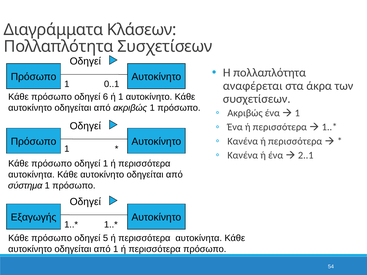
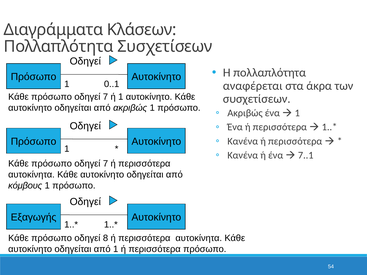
6 at (105, 97): 6 -> 7
2..1: 2..1 -> 7..1
1 at (105, 164): 1 -> 7
σύστημα: σύστημα -> κόμβους
5: 5 -> 8
